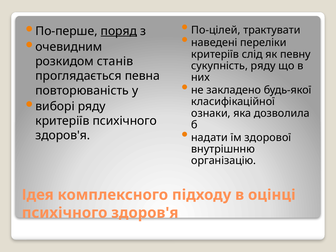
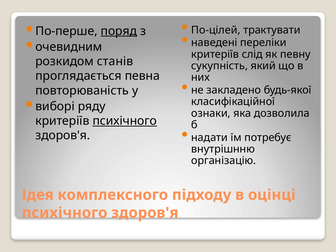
сукупність ряду: ряду -> який
психічного at (125, 121) underline: none -> present
здорової: здорової -> потребує
